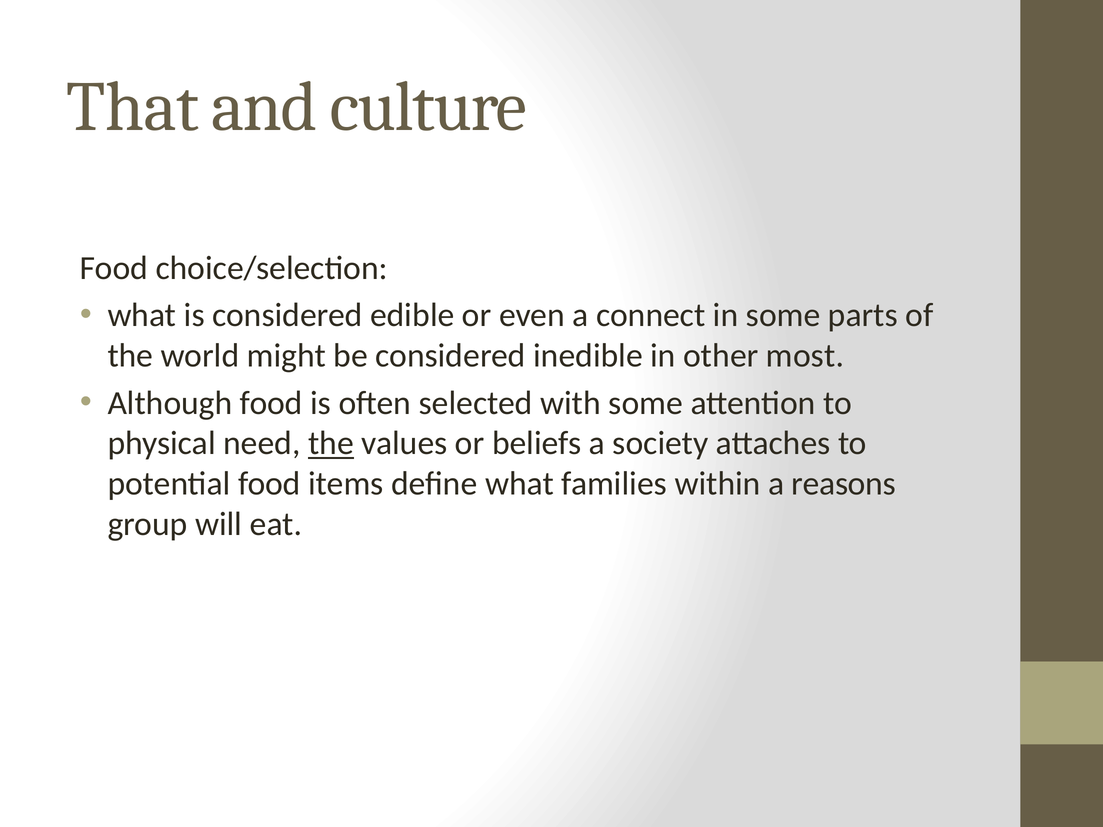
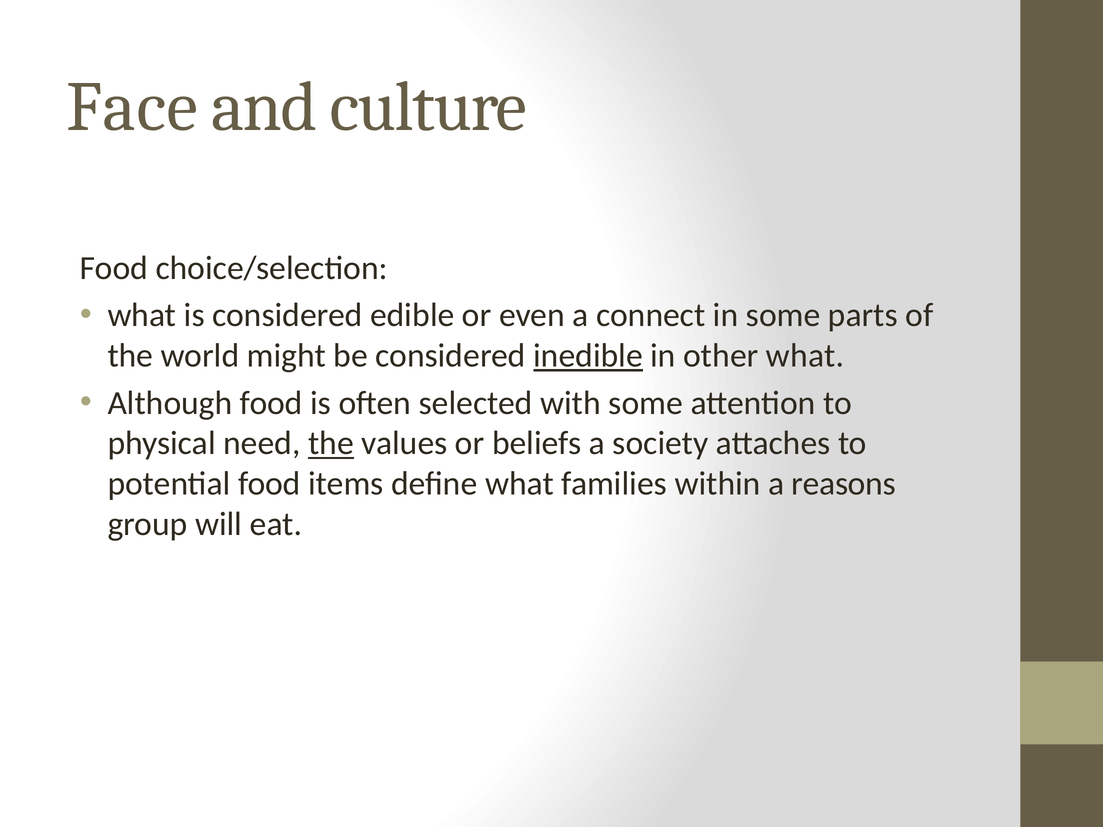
That: That -> Face
inedible underline: none -> present
other most: most -> what
